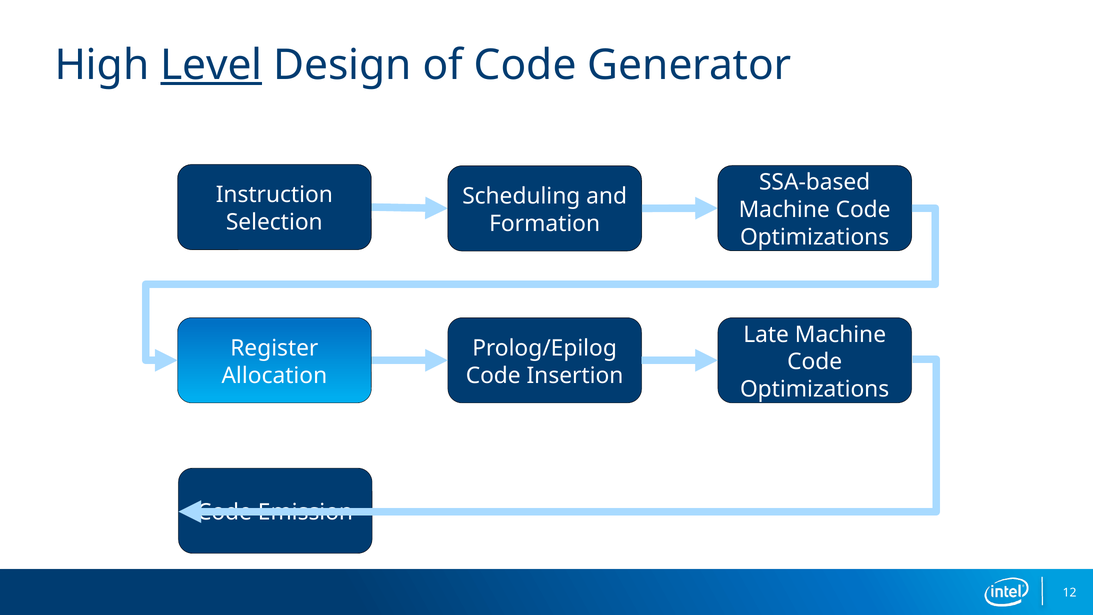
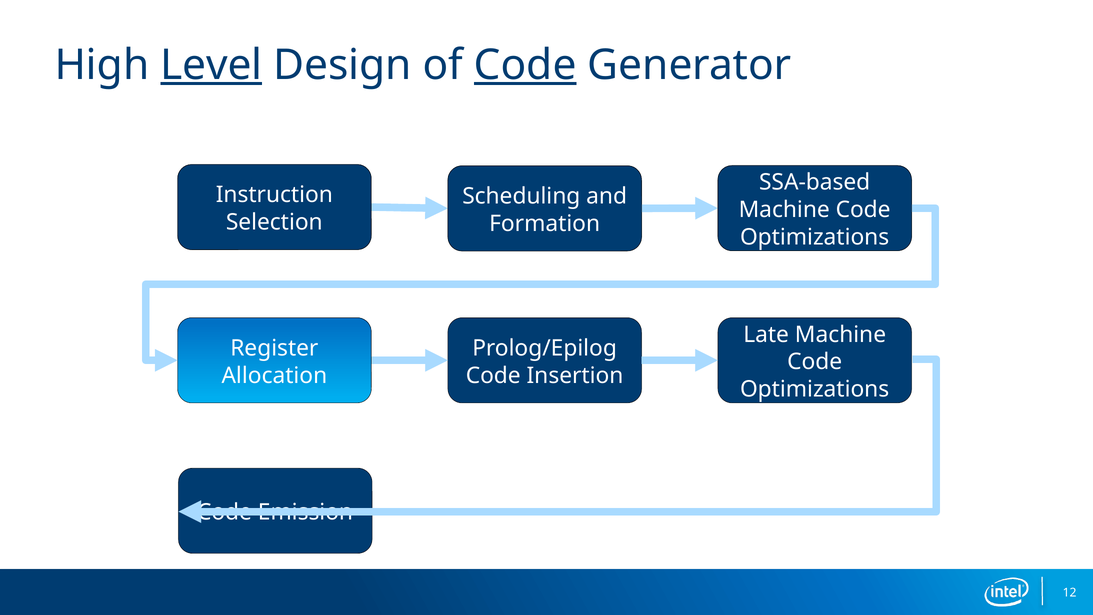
Code at (525, 65) underline: none -> present
